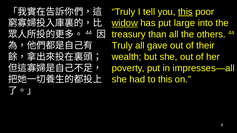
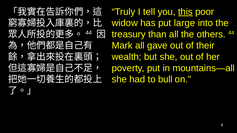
widow underline: present -> none
Truly at (122, 46): Truly -> Mark
impresses—all: impresses—all -> mountains—all
to this: this -> bull
